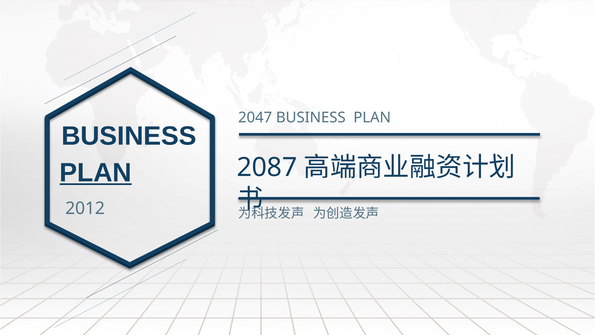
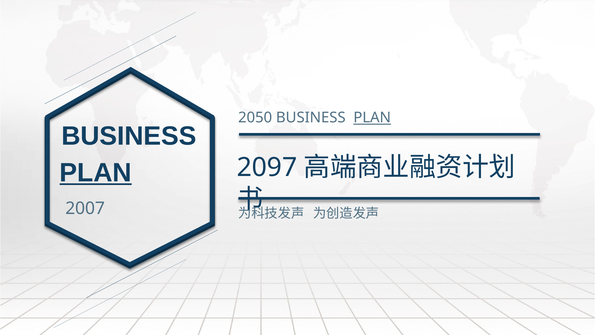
2047: 2047 -> 2050
PLAN at (372, 118) underline: none -> present
2087: 2087 -> 2097
2012: 2012 -> 2007
